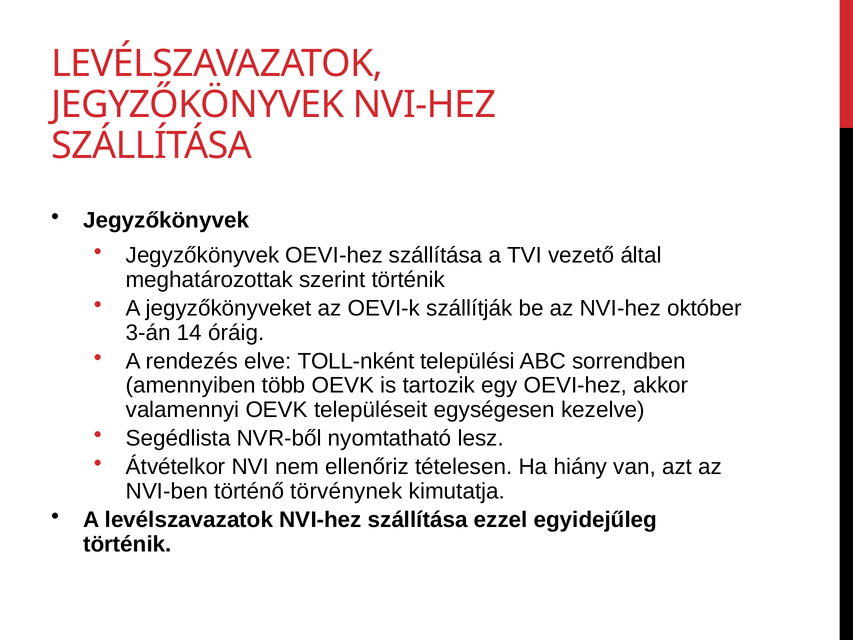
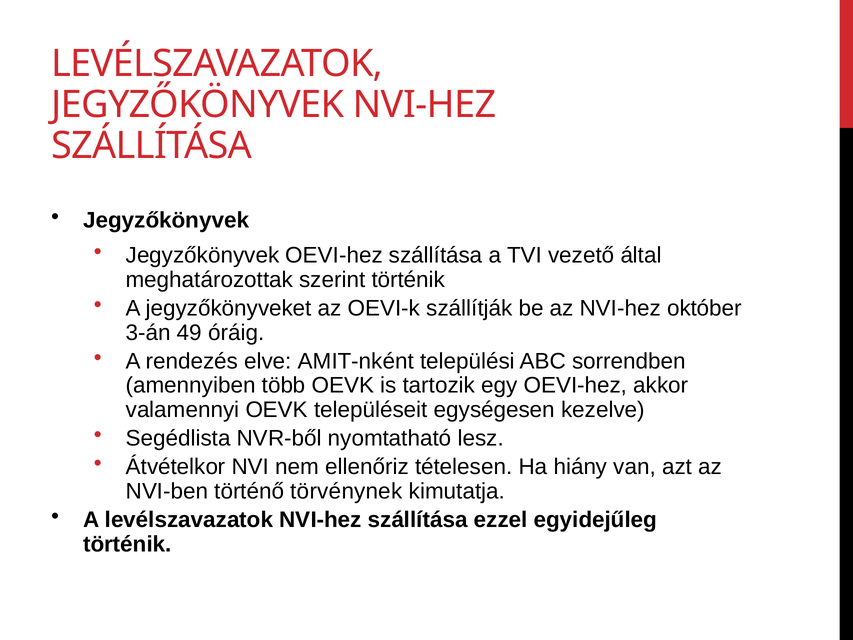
14: 14 -> 49
TOLL-nként: TOLL-nként -> AMIT-nként
